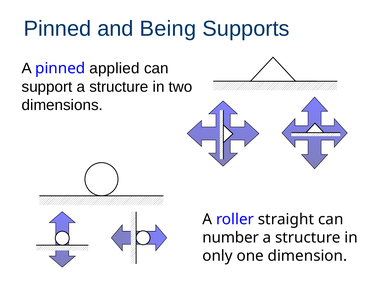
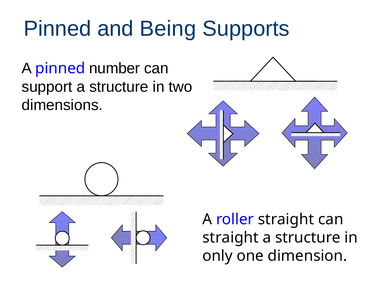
applied: applied -> number
number at (231, 238): number -> straight
